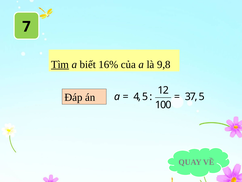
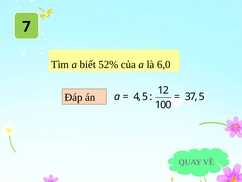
Tìm underline: present -> none
16%: 16% -> 52%
9,8: 9,8 -> 6,0
